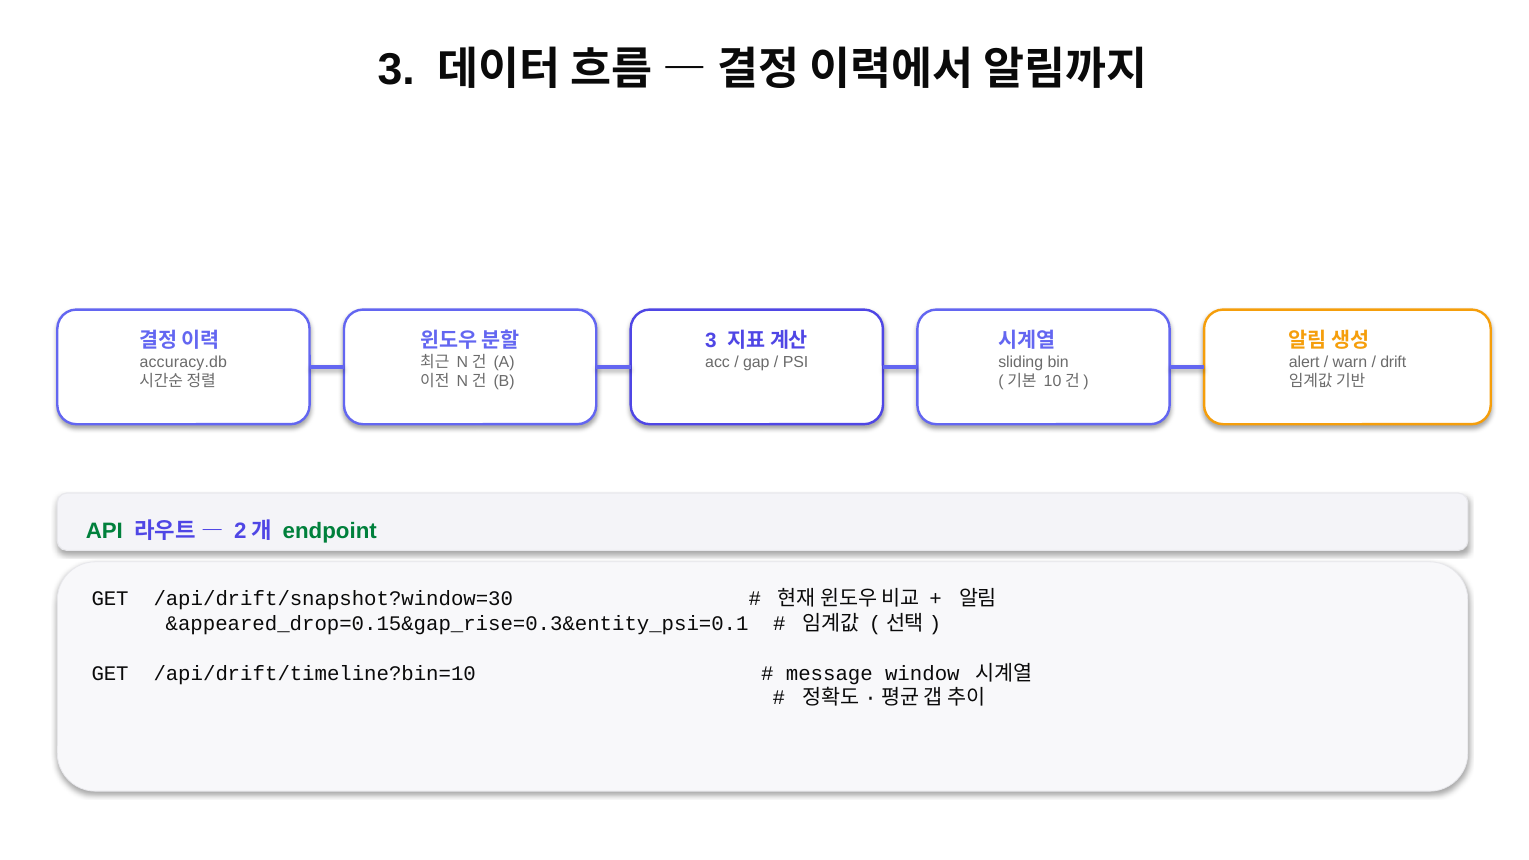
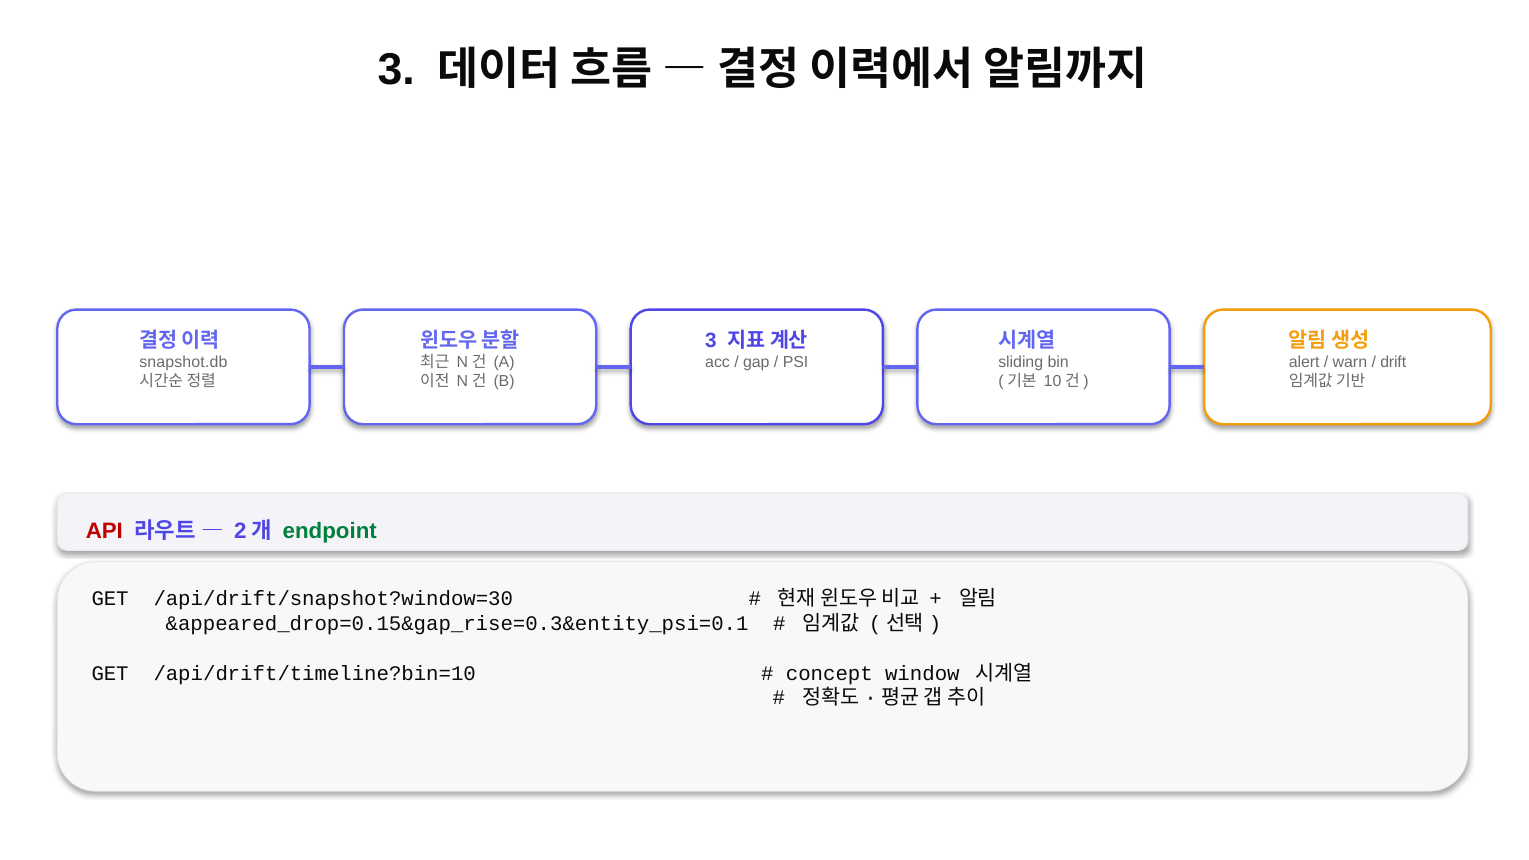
accuracy.db: accuracy.db -> snapshot.db
API colour: green -> red
message: message -> concept
